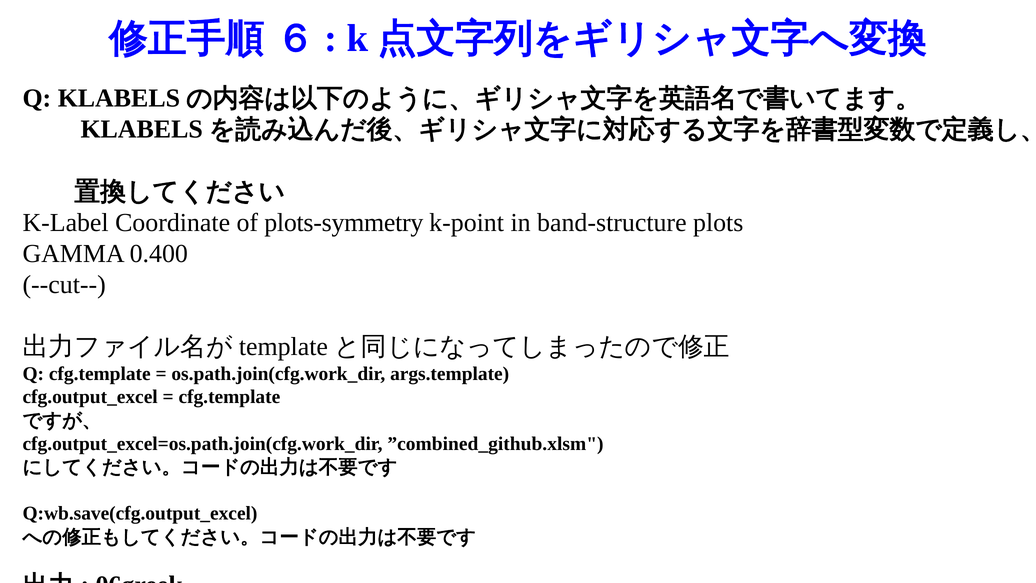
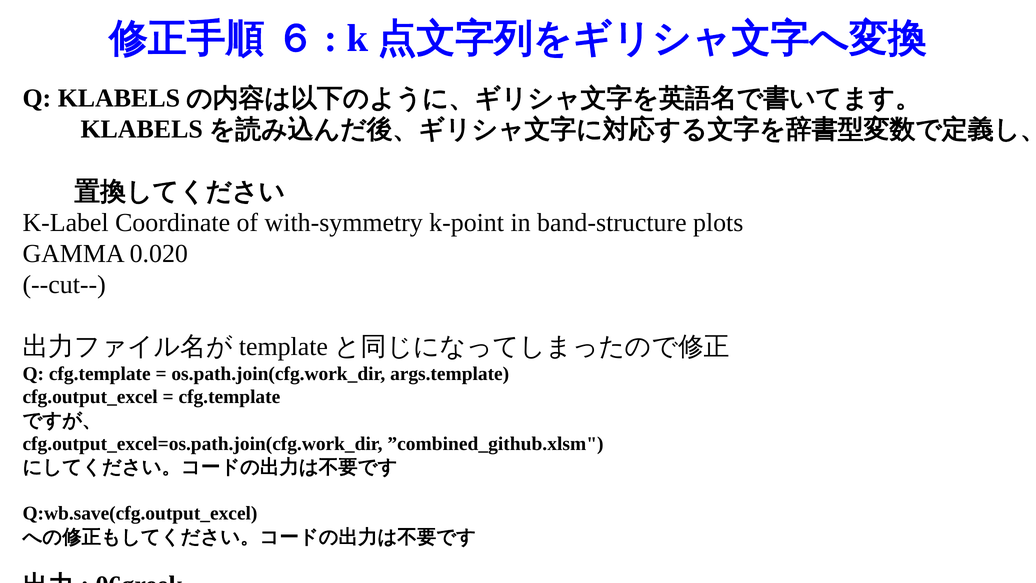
plots-symmetry: plots-symmetry -> with-symmetry
0.400: 0.400 -> 0.020
